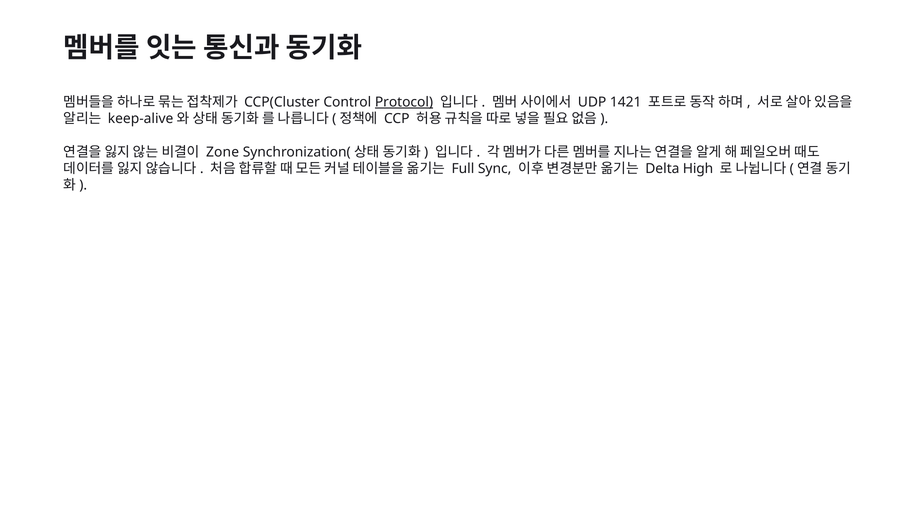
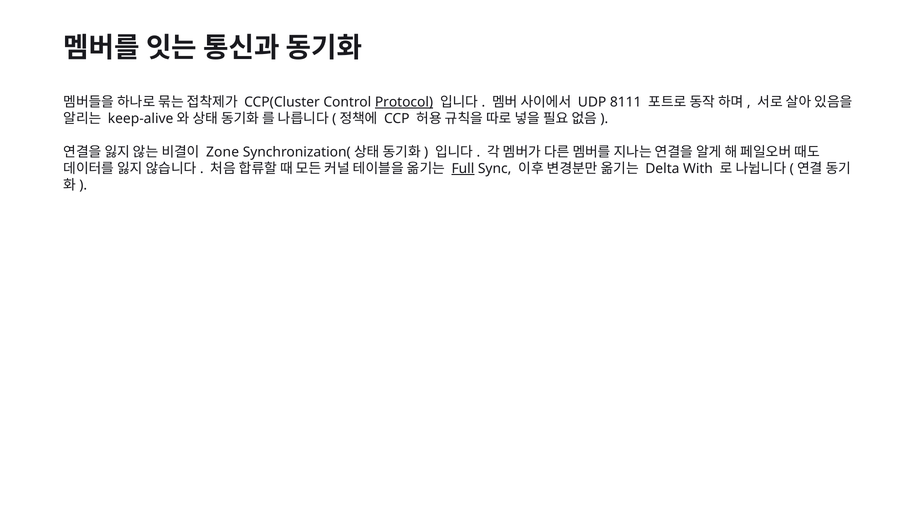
1421: 1421 -> 8111
Full underline: none -> present
High: High -> With
